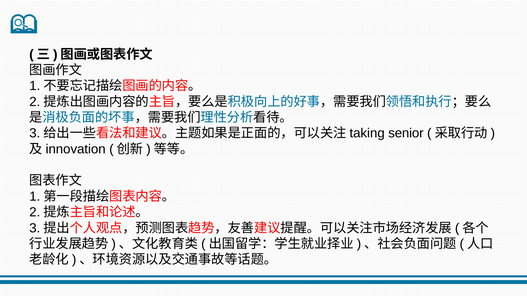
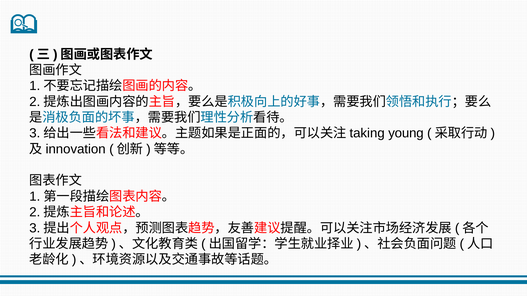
senior: senior -> young
